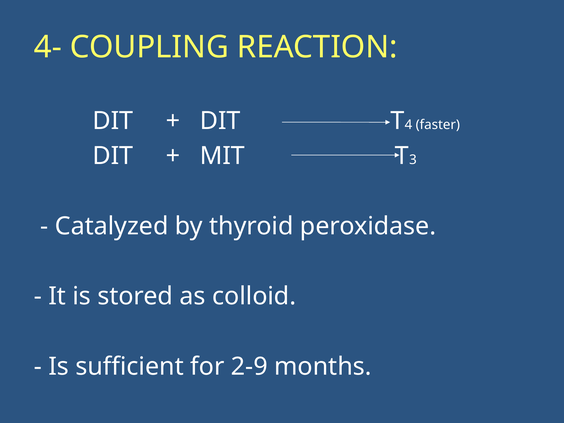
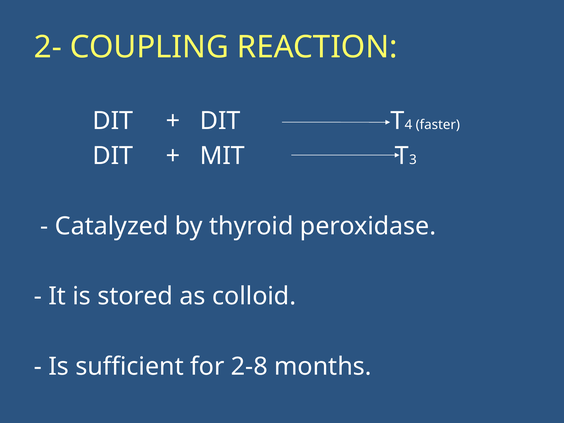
4-: 4- -> 2-
2-9: 2-9 -> 2-8
